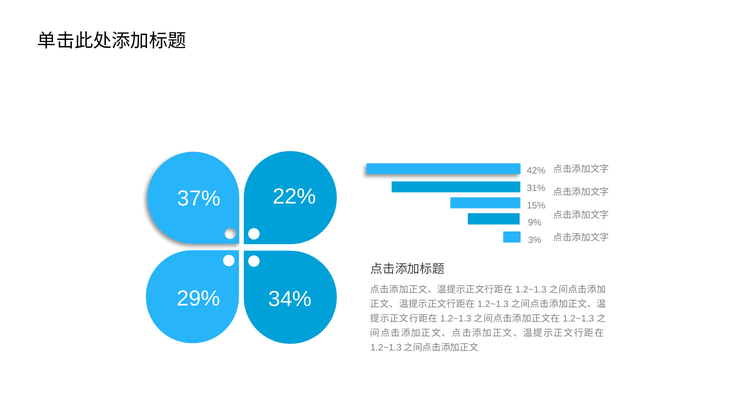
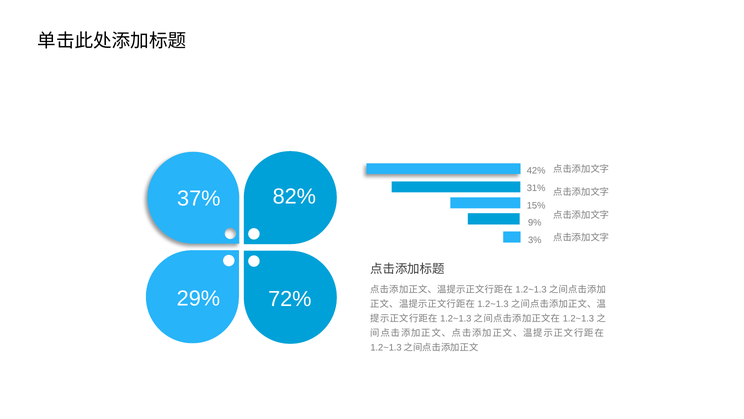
22%: 22% -> 82%
34%: 34% -> 72%
